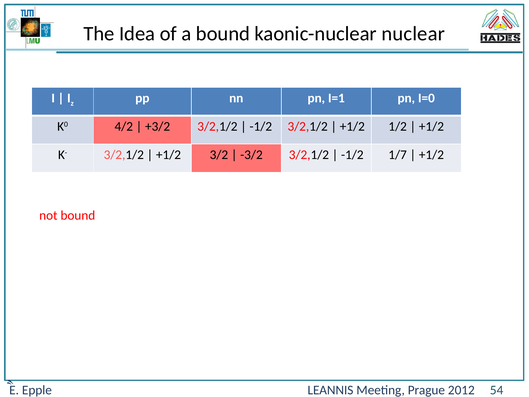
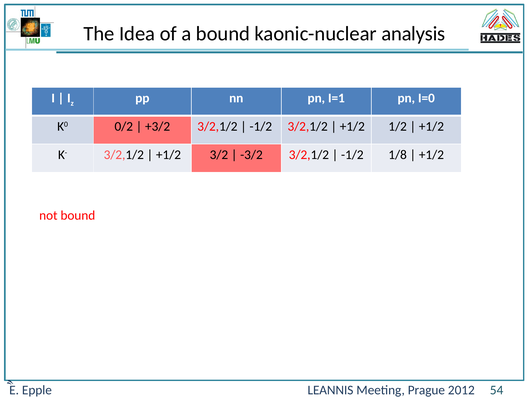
nuclear: nuclear -> analysis
4/2: 4/2 -> 0/2
1/7: 1/7 -> 1/8
